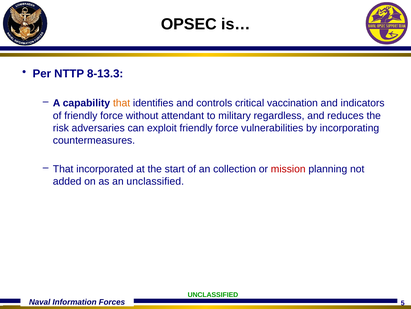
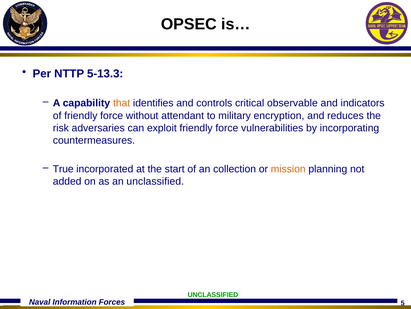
8-13.3: 8-13.3 -> 5-13.3
vaccination: vaccination -> observable
regardless: regardless -> encryption
That at (63, 169): That -> True
mission colour: red -> orange
